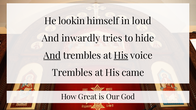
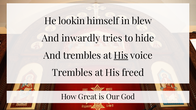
loud: loud -> blew
And at (52, 56) underline: present -> none
came: came -> freed
